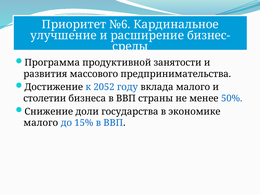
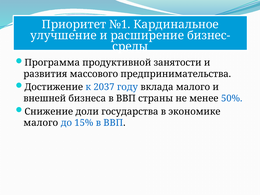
№6: №6 -> №1
2052: 2052 -> 2037
столетии: столетии -> внешней
